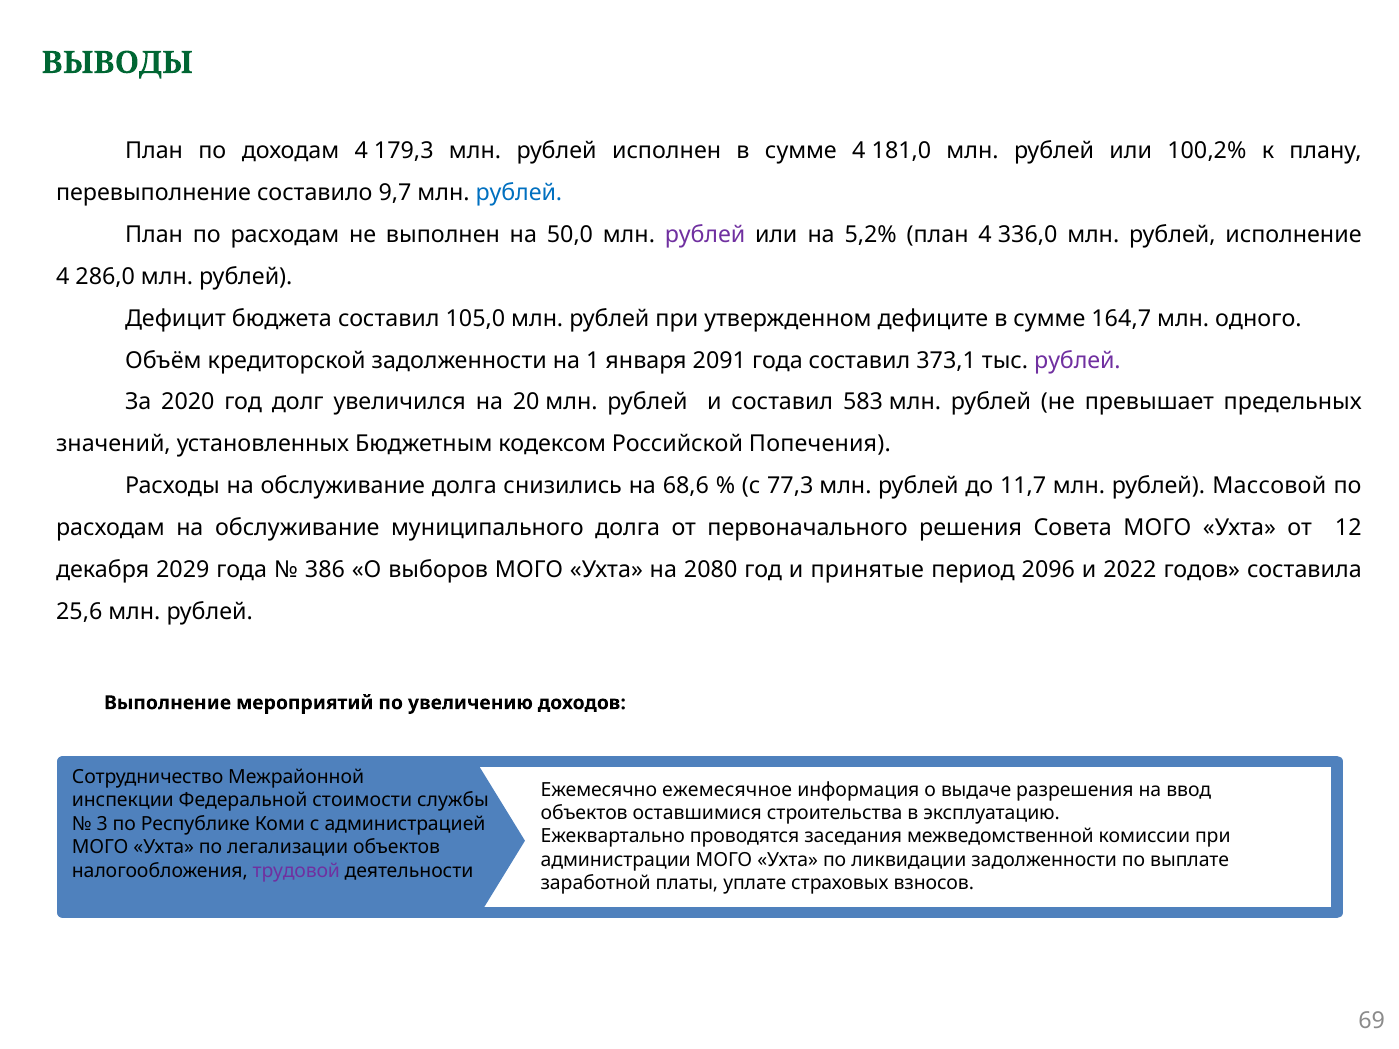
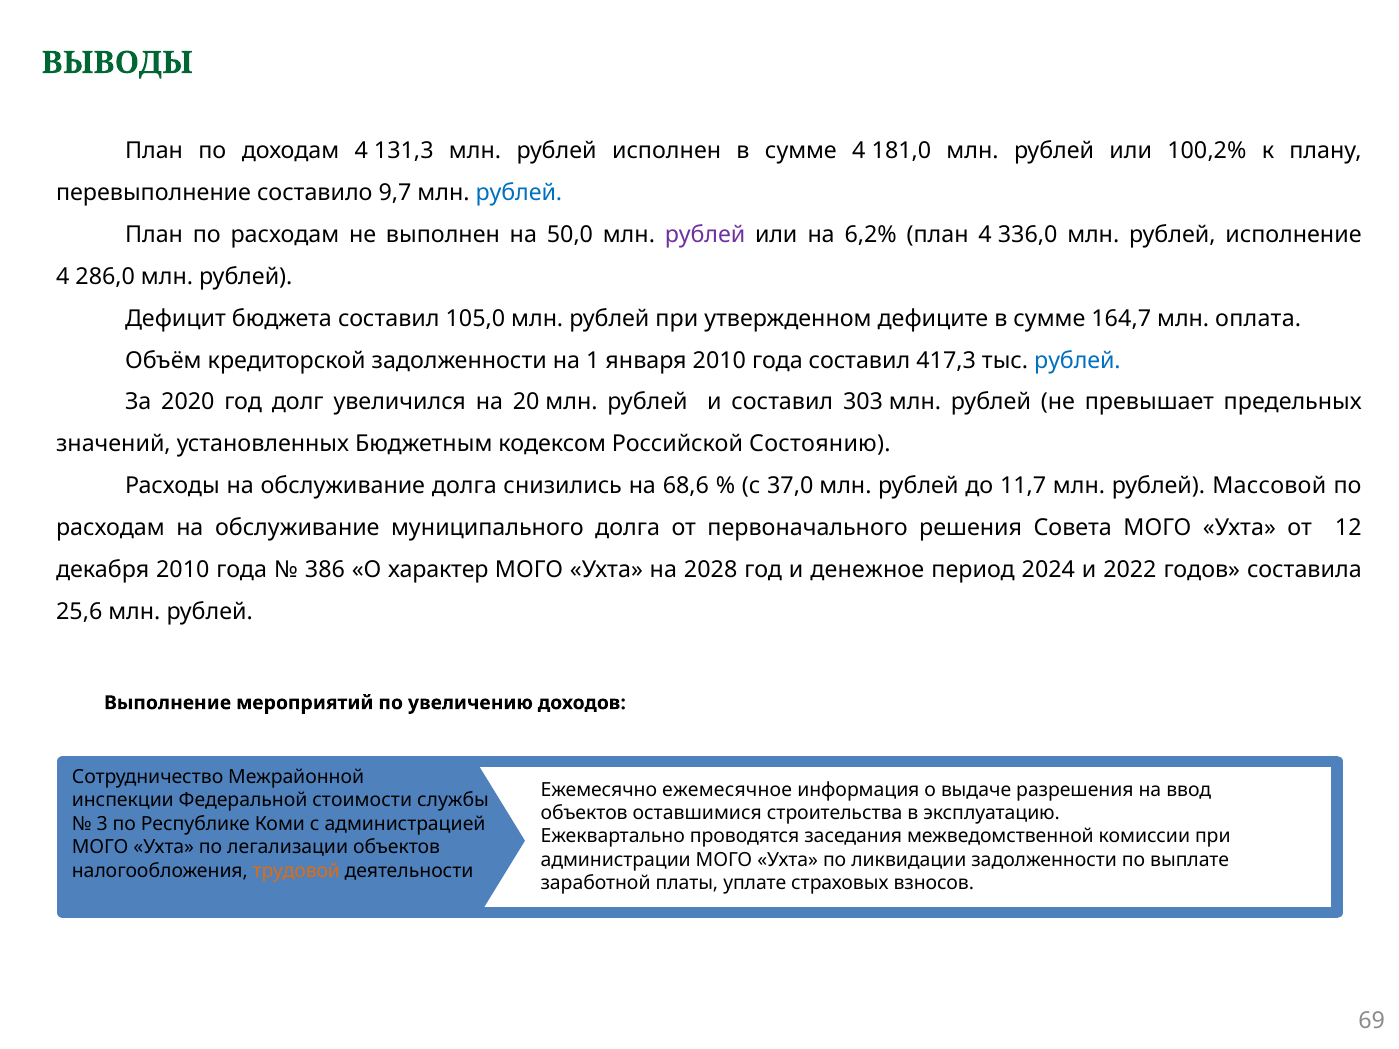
179,3: 179,3 -> 131,3
5,2%: 5,2% -> 6,2%
одного: одного -> оплата
января 2091: 2091 -> 2010
373,1: 373,1 -> 417,3
рублей at (1077, 360) colour: purple -> blue
583: 583 -> 303
Попечения: Попечения -> Состоянию
77,3: 77,3 -> 37,0
декабря 2029: 2029 -> 2010
выборов: выборов -> характер
2080: 2080 -> 2028
принятые: принятые -> денежное
2096: 2096 -> 2024
трудовой colour: purple -> orange
